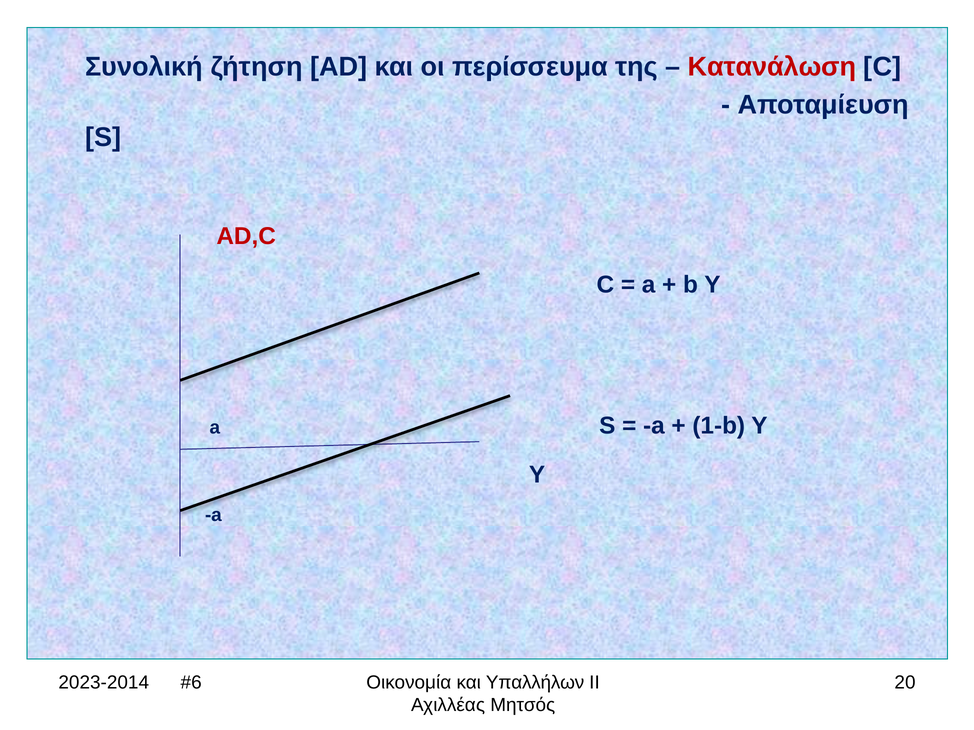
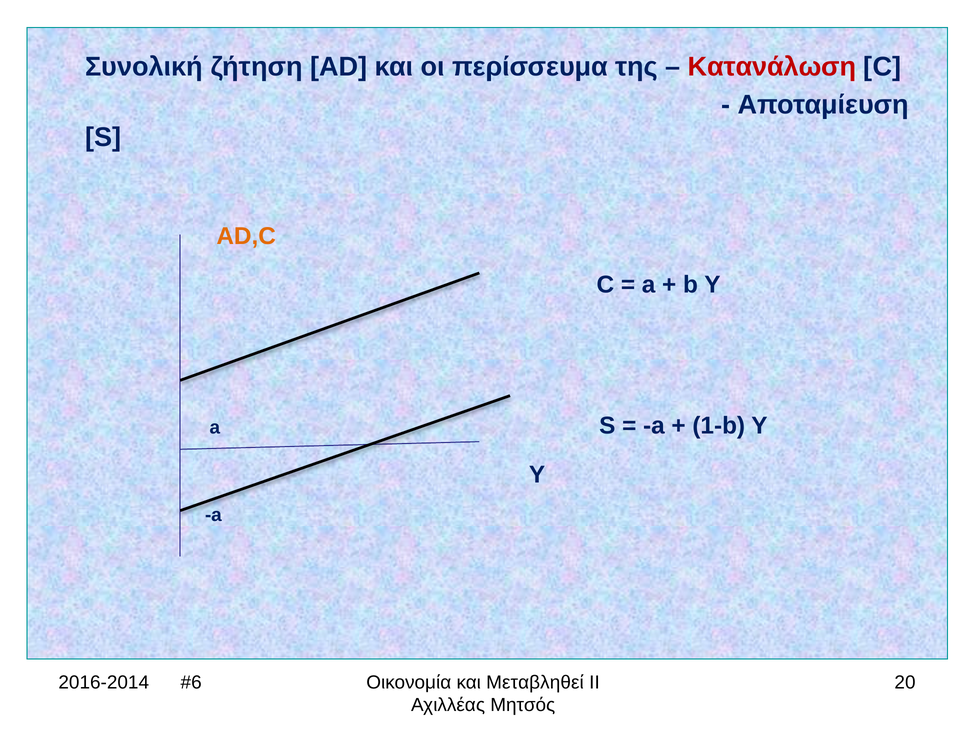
AD,C colour: red -> orange
2023-2014: 2023-2014 -> 2016-2014
Υπαλλήλων: Υπαλλήλων -> Μεταβληθεί
